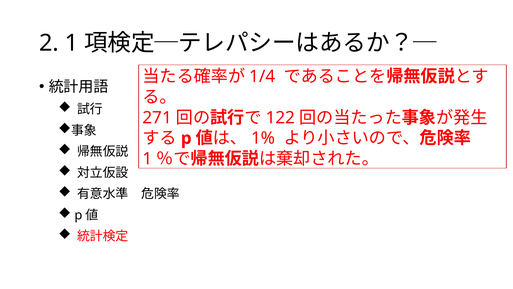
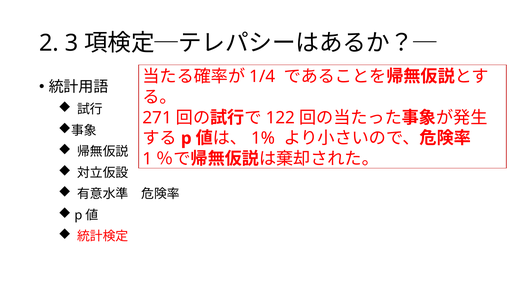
2 1: 1 -> 3
